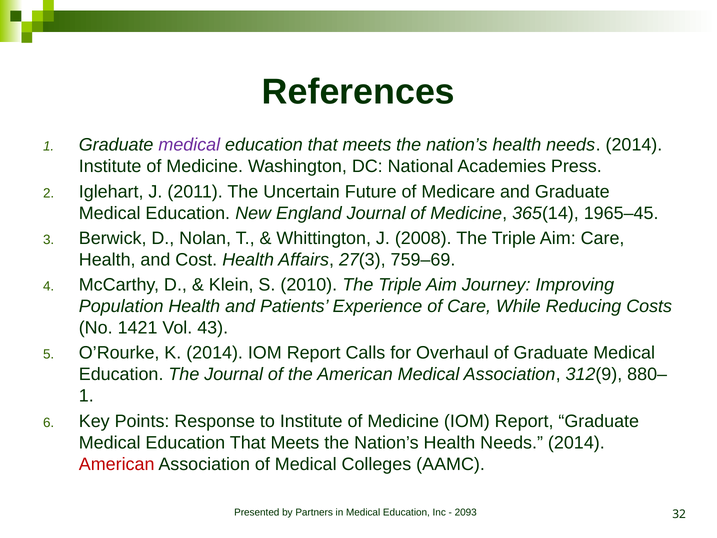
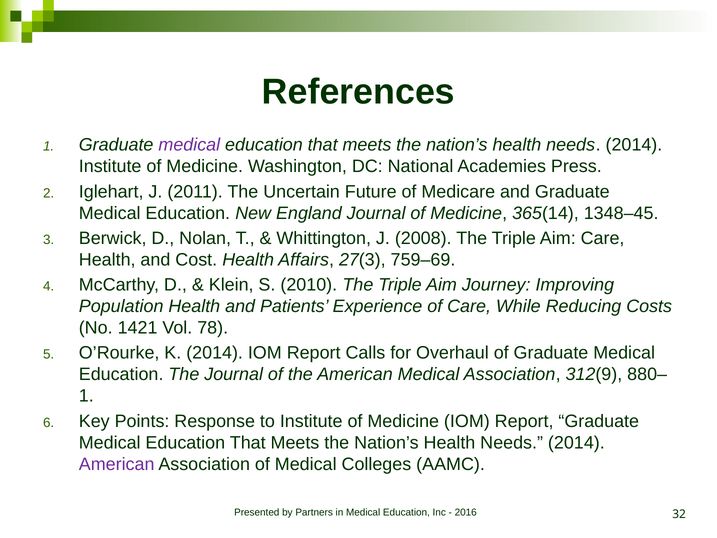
1965–45: 1965–45 -> 1348–45
43: 43 -> 78
American at (117, 464) colour: red -> purple
2093: 2093 -> 2016
